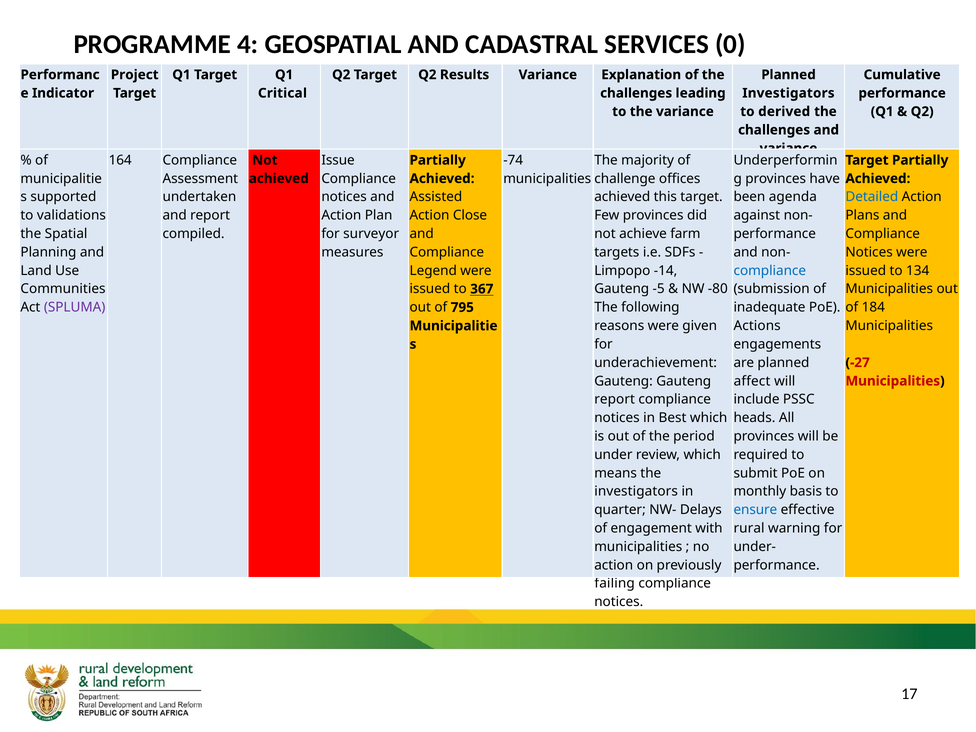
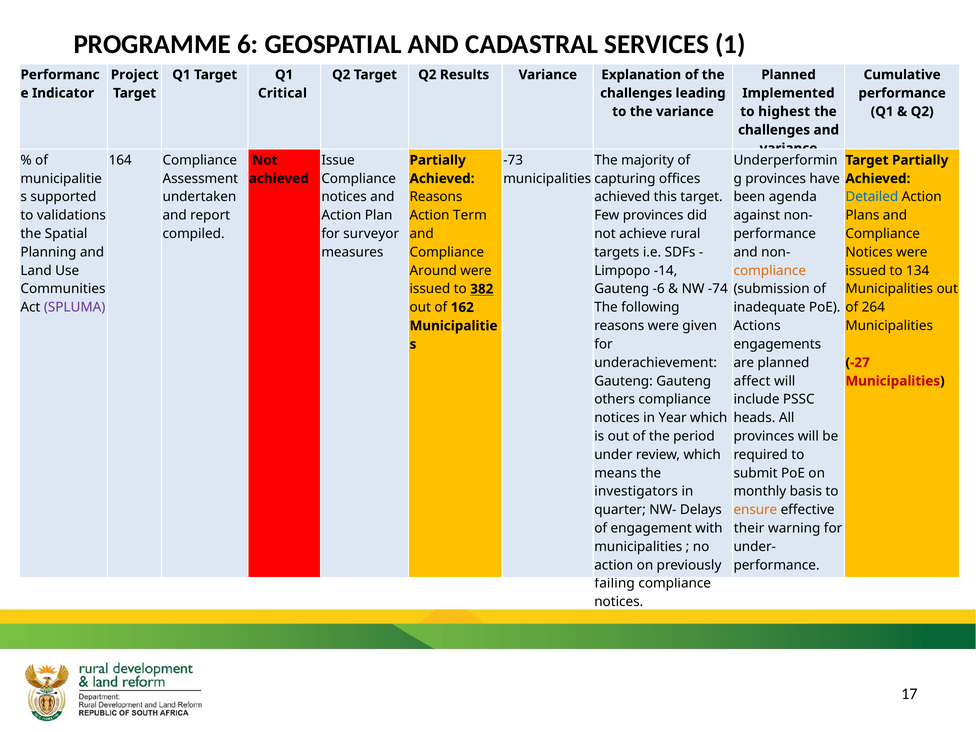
4: 4 -> 6
0: 0 -> 1
Investigators at (788, 93): Investigators -> Implemented
derived: derived -> highest
-74: -74 -> -73
challenge: challenge -> capturing
Assisted at (436, 197): Assisted -> Reasons
Close: Close -> Term
farm: farm -> rural
Legend: Legend -> Around
compliance at (770, 271) colour: blue -> orange
367: 367 -> 382
-5: -5 -> -6
-80: -80 -> -74
795: 795 -> 162
184: 184 -> 264
report at (615, 399): report -> others
Best: Best -> Year
ensure colour: blue -> orange
rural: rural -> their
